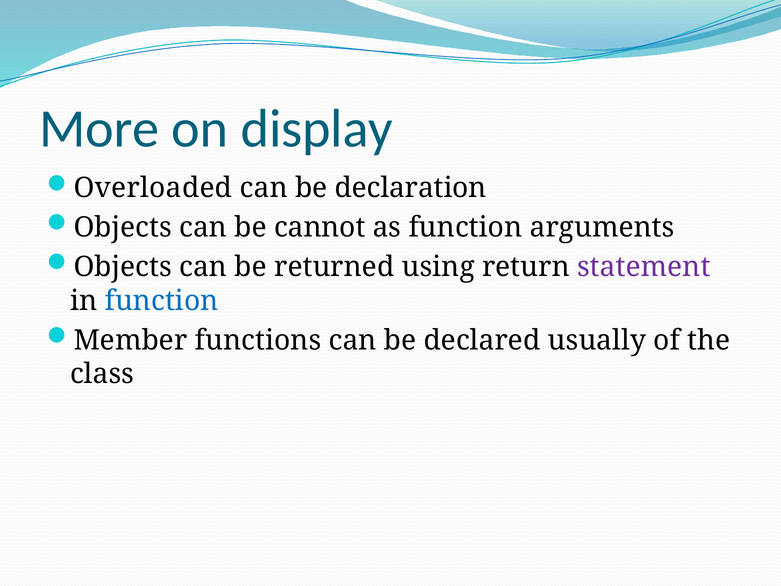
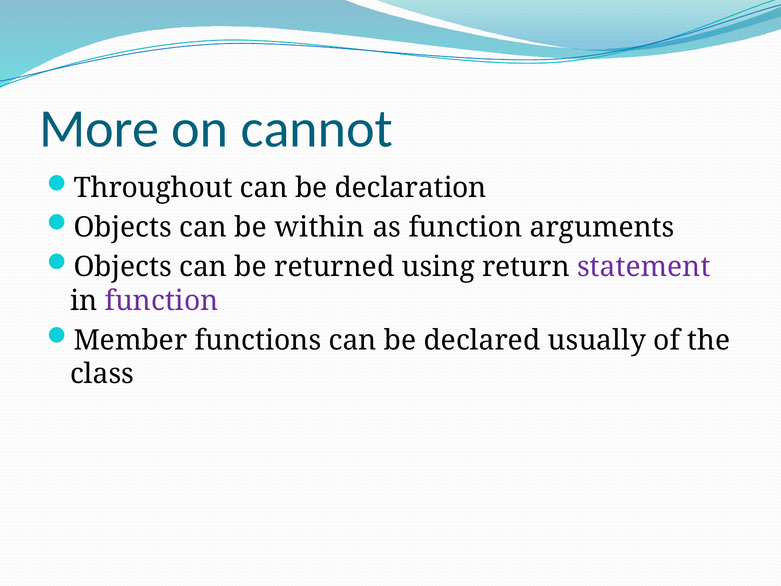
display: display -> cannot
Overloaded: Overloaded -> Throughout
cannot: cannot -> within
function at (162, 301) colour: blue -> purple
